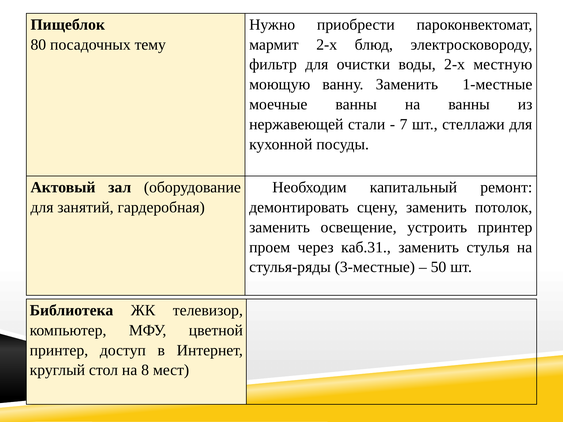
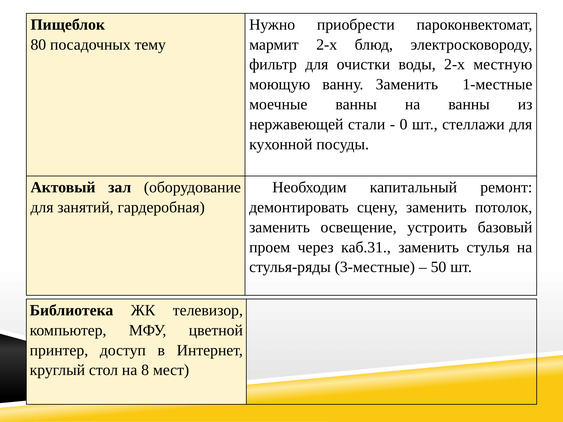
7: 7 -> 0
устроить принтер: принтер -> базовый
